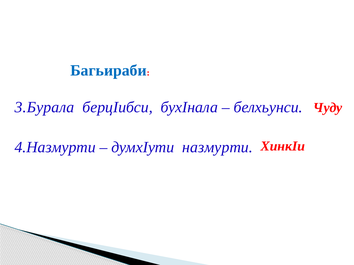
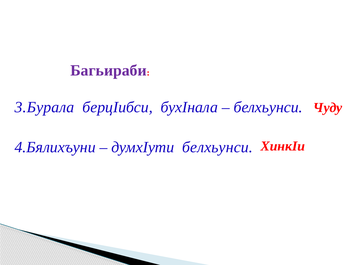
Багьираби colour: blue -> purple
4.Назмурти: 4.Назмурти -> 4.Бялихъуни
думхIути назмурти: назмурти -> белхьунси
